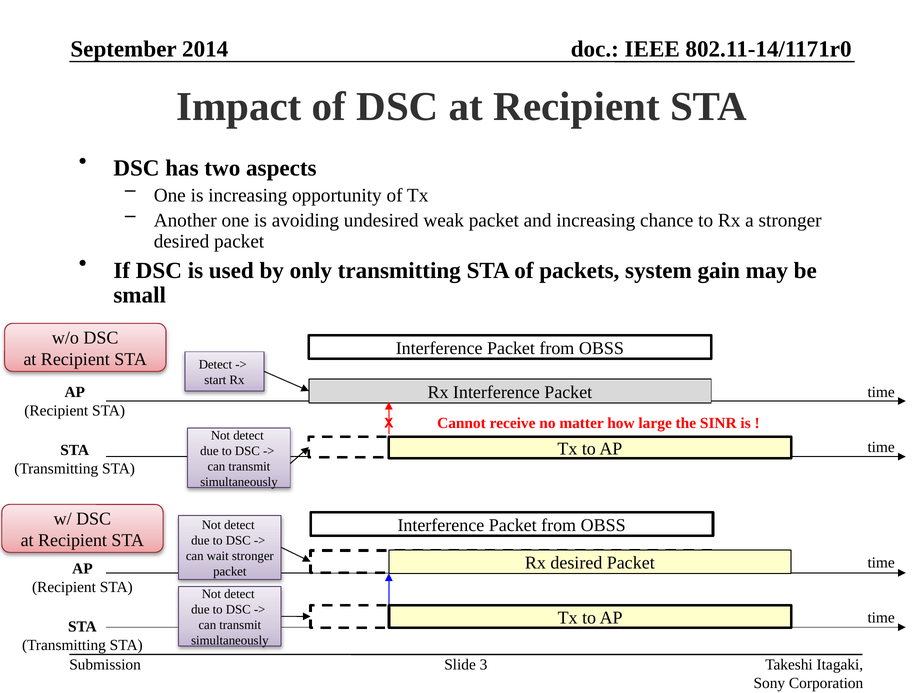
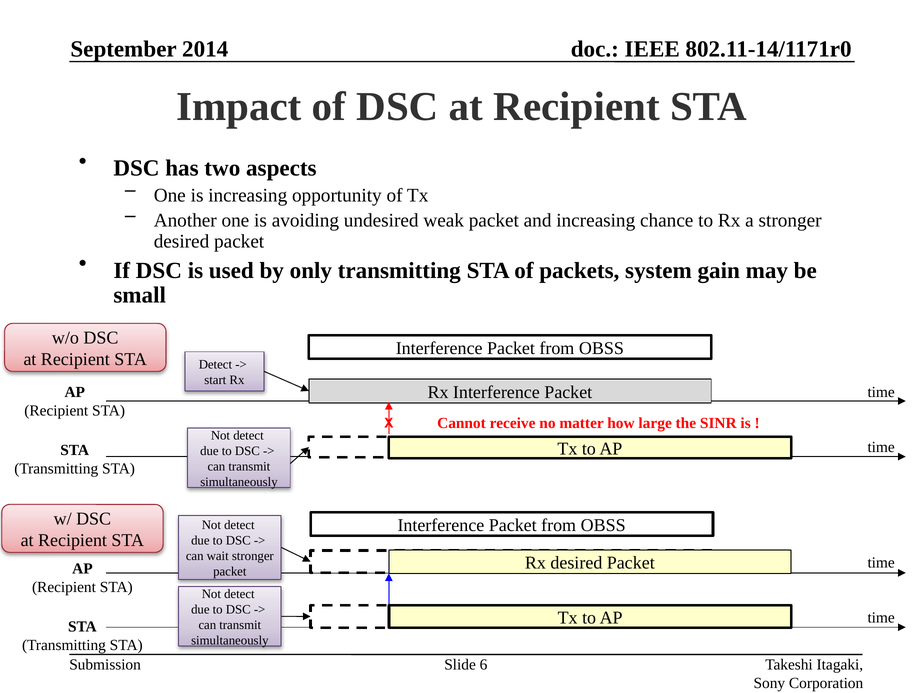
3: 3 -> 6
